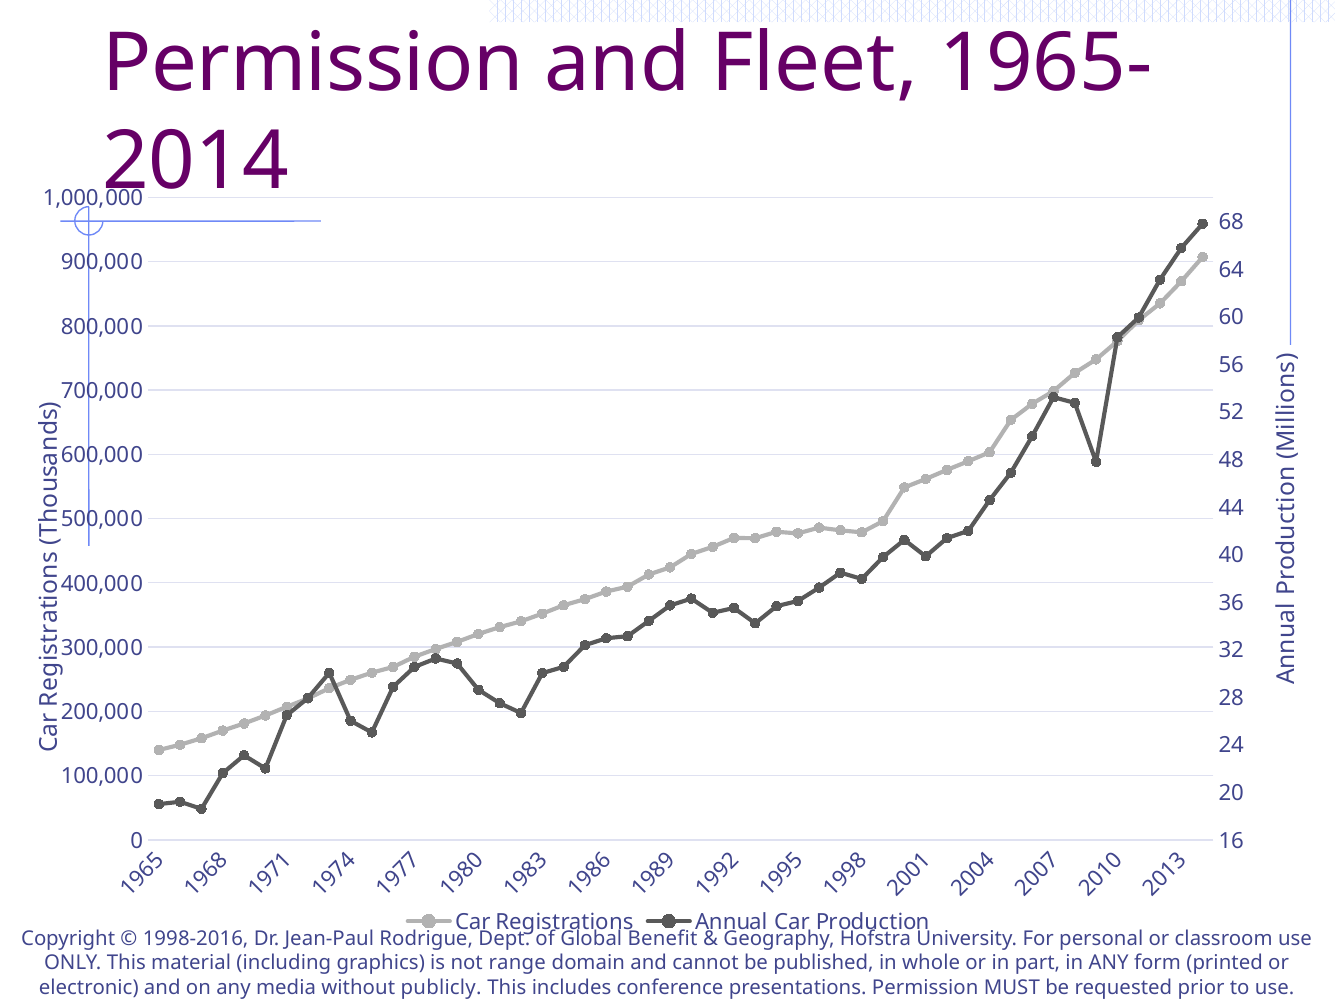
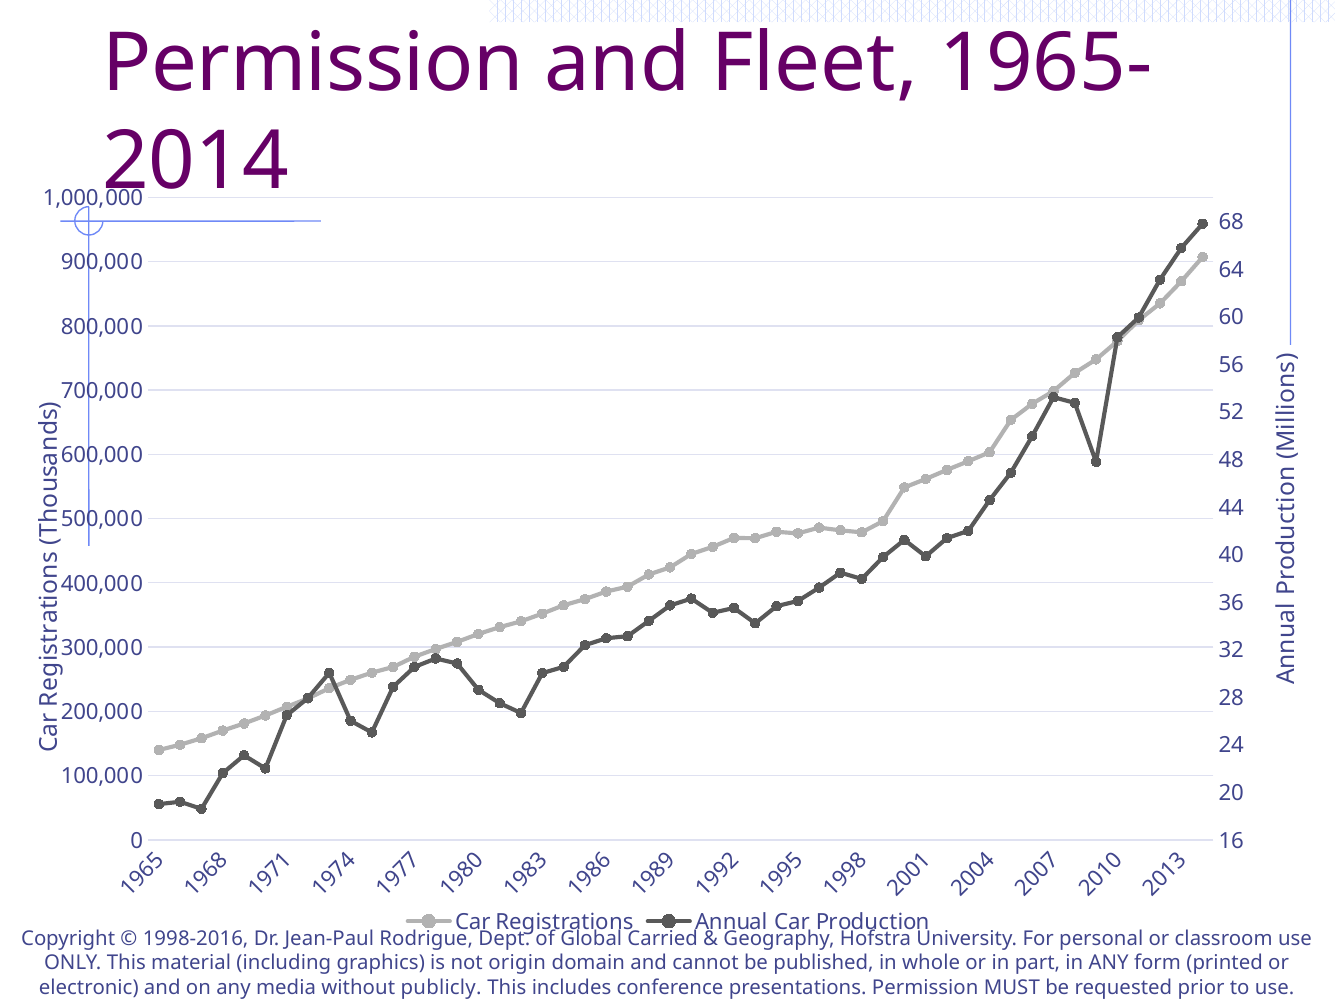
Benefit: Benefit -> Carried
range: range -> origin
